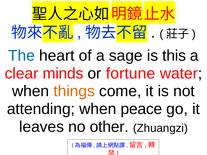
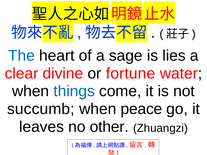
this: this -> lies
minds: minds -> divine
things colour: orange -> blue
attending: attending -> succumb
